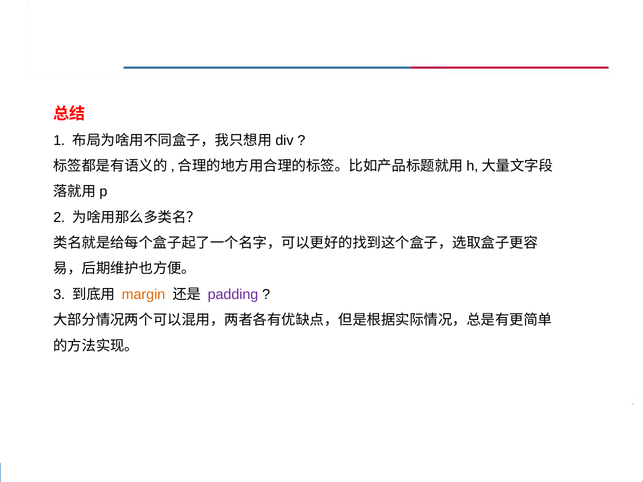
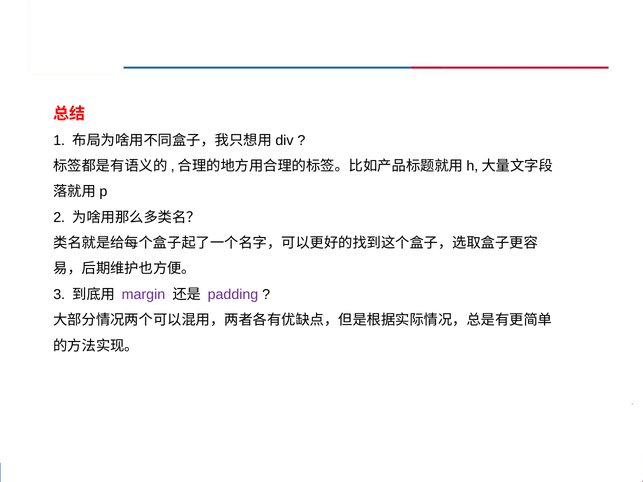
margin colour: orange -> purple
